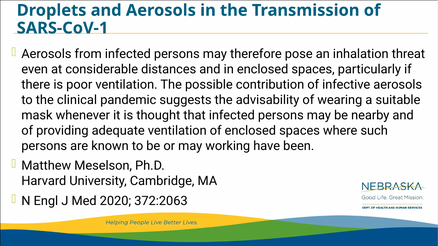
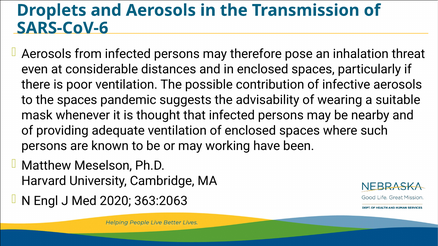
SARS-CoV-1: SARS-CoV-1 -> SARS-CoV-6
the clinical: clinical -> spaces
372:2063: 372:2063 -> 363:2063
